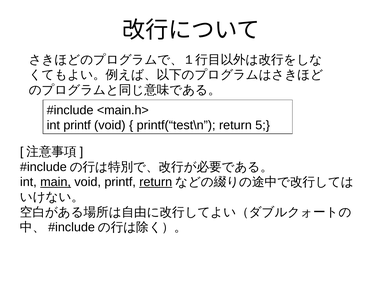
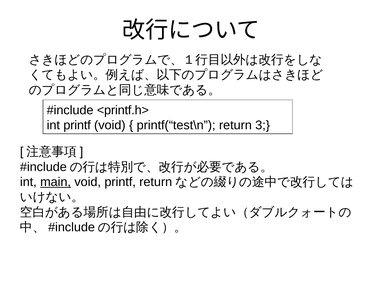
<main.h>: <main.h> -> <printf.h>
5: 5 -> 3
return at (156, 182) underline: present -> none
